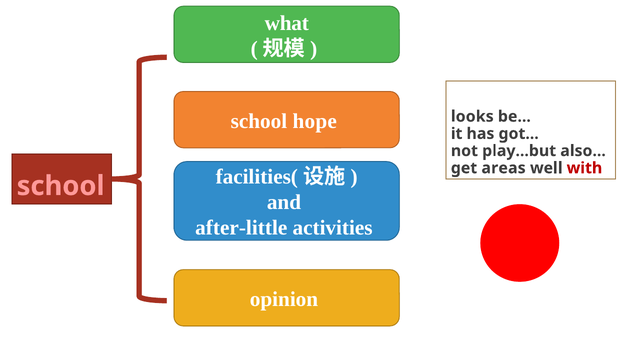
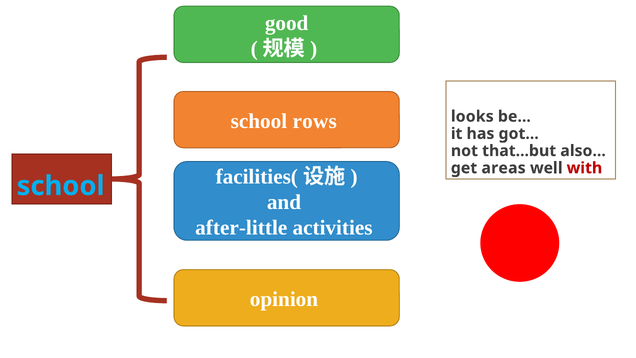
what: what -> good
hope: hope -> rows
play...but: play...but -> that...but
school at (61, 186) colour: pink -> light blue
